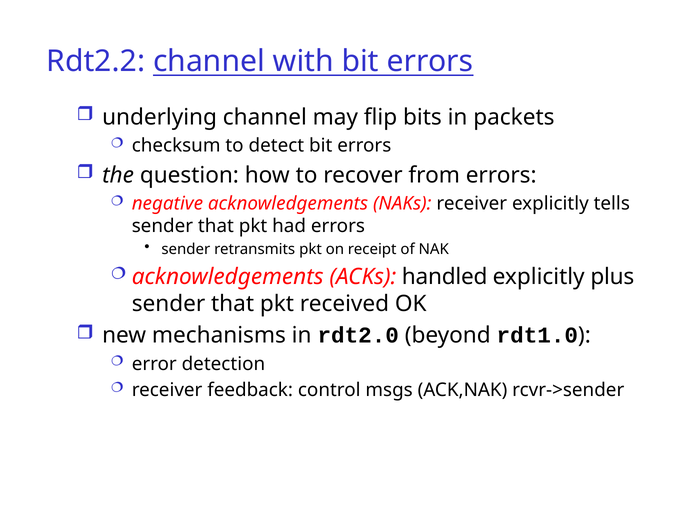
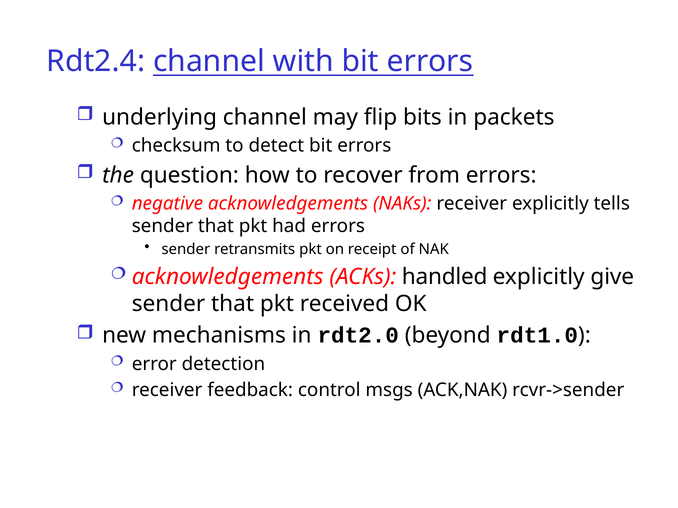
Rdt2.2: Rdt2.2 -> Rdt2.4
plus: plus -> give
